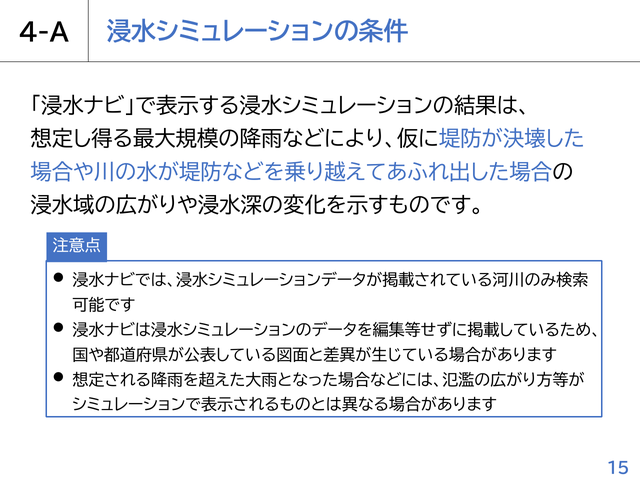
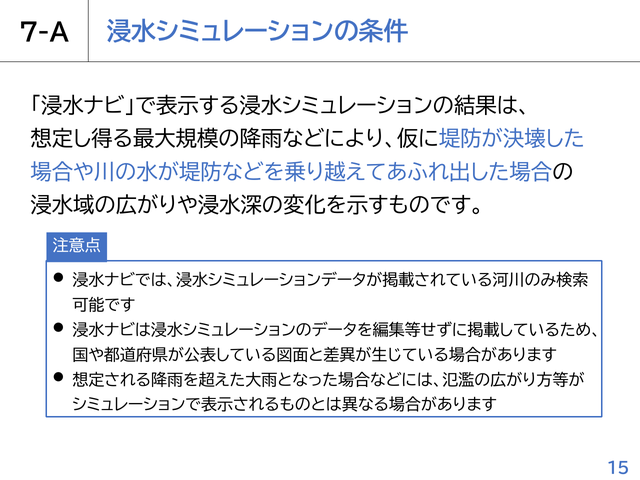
4-A: 4-A -> 7-A
